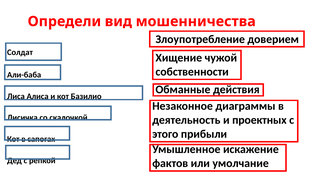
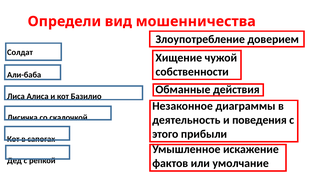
проектных: проектных -> поведения
